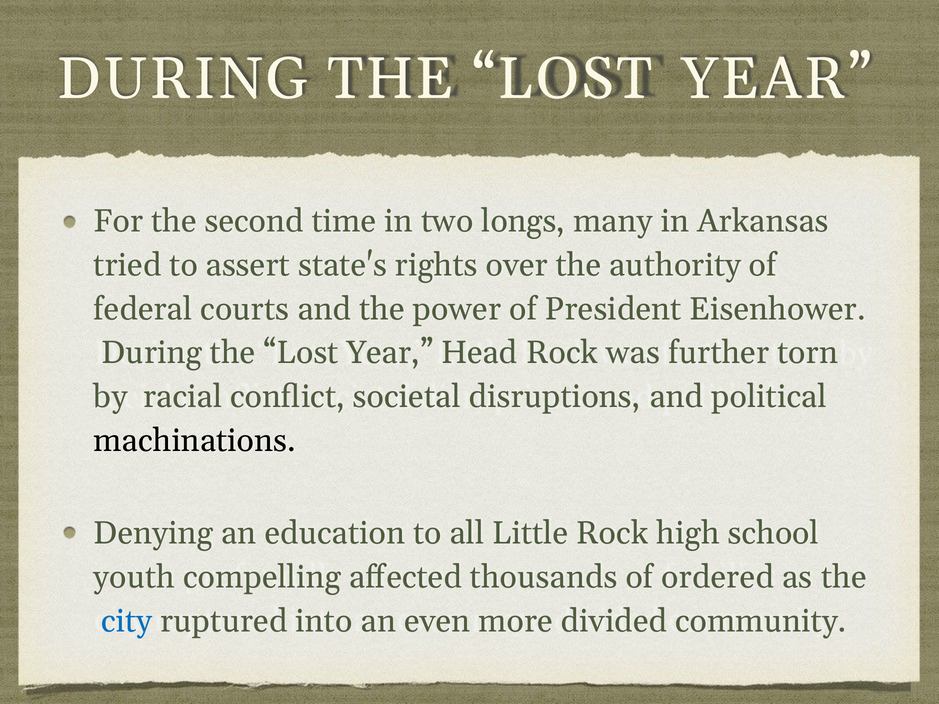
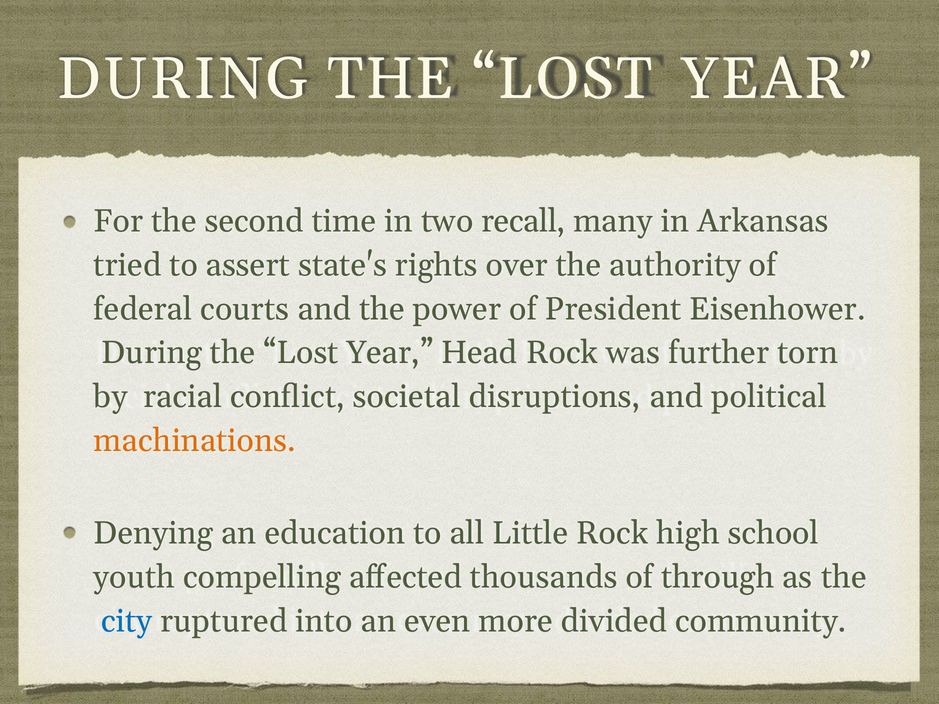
longs: longs -> recall
machinations colour: black -> orange
ordered: ordered -> through
